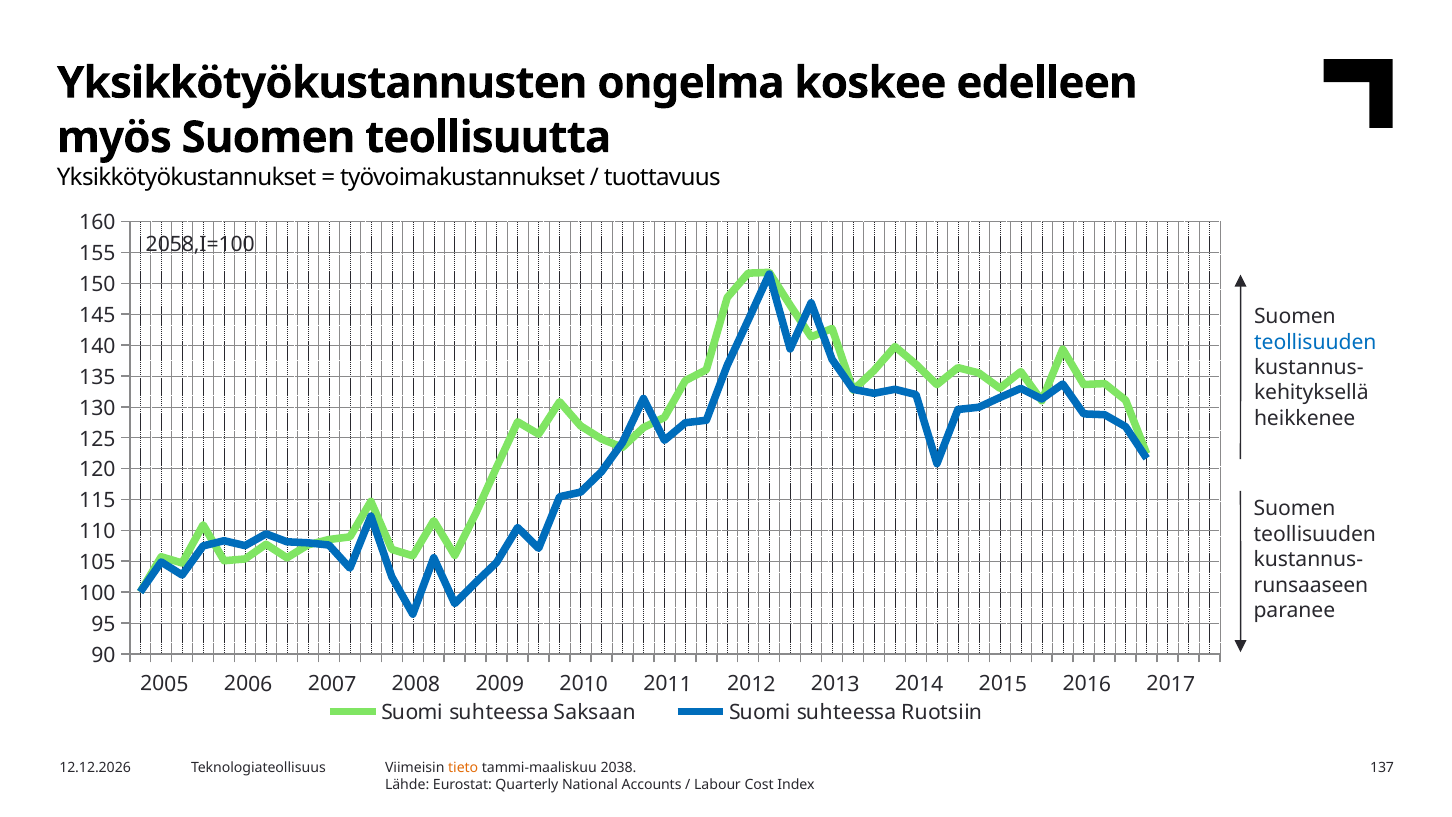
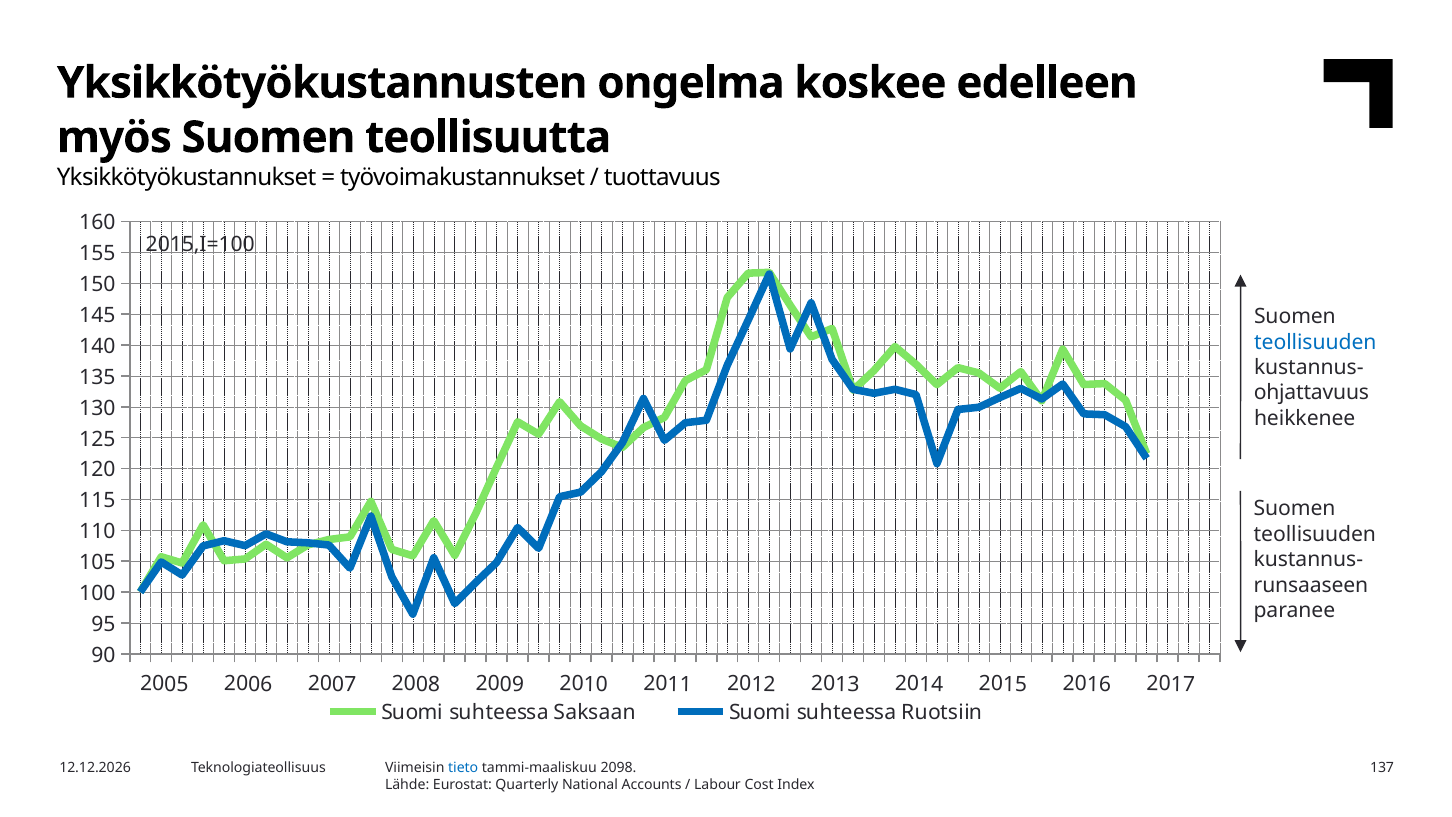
2058,I=100: 2058,I=100 -> 2015,I=100
kehityksellä: kehityksellä -> ohjattavuus
tieto colour: orange -> blue
2038: 2038 -> 2098
